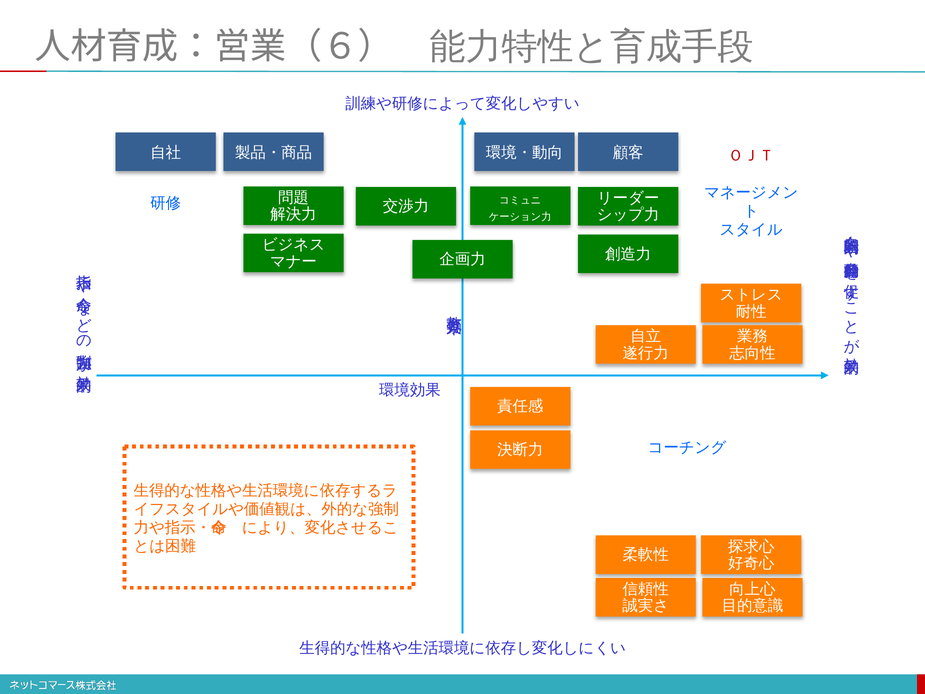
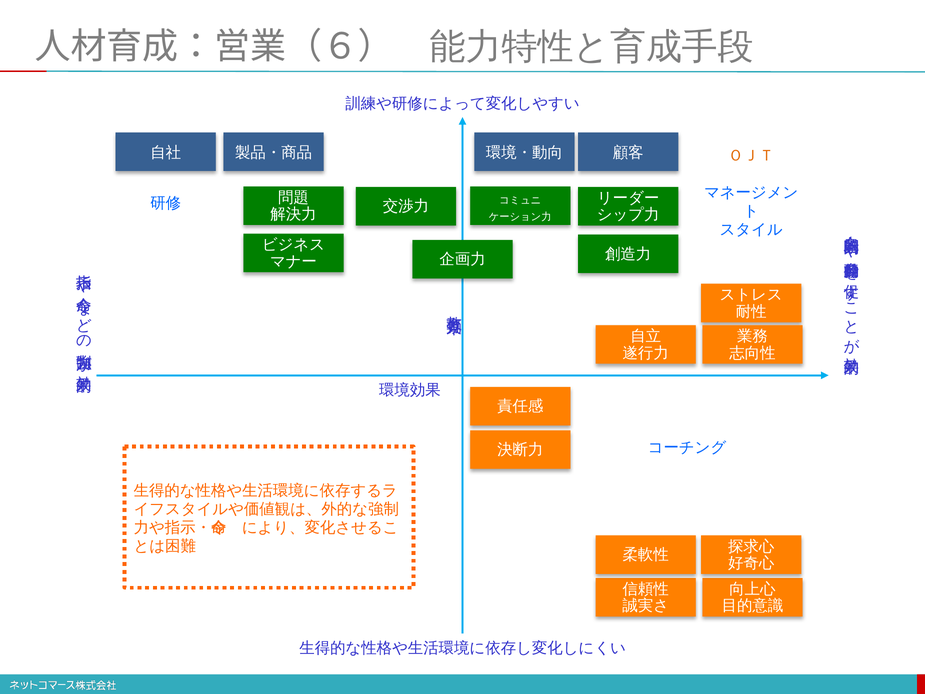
ＯＪＴ colour: red -> orange
